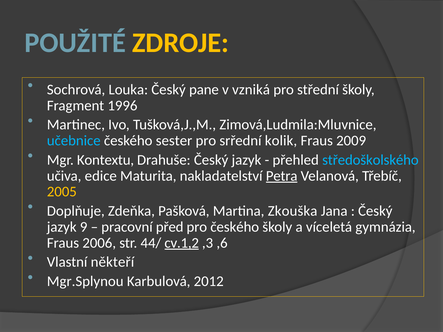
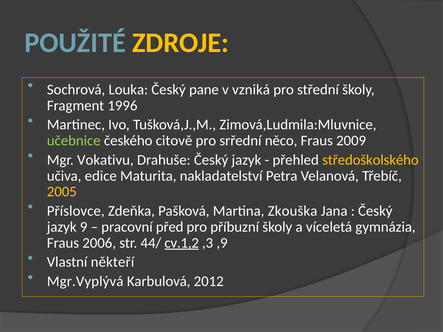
učebnice colour: light blue -> light green
sester: sester -> citově
kolik: kolik -> něco
Kontextu: Kontextu -> Vokativu
středoškolského colour: light blue -> yellow
Petra underline: present -> none
Doplňuje: Doplňuje -> Příslovce
pro českého: českého -> příbuzní
,6: ,6 -> ,9
Mgr.Splynou: Mgr.Splynou -> Mgr.Vyplývá
